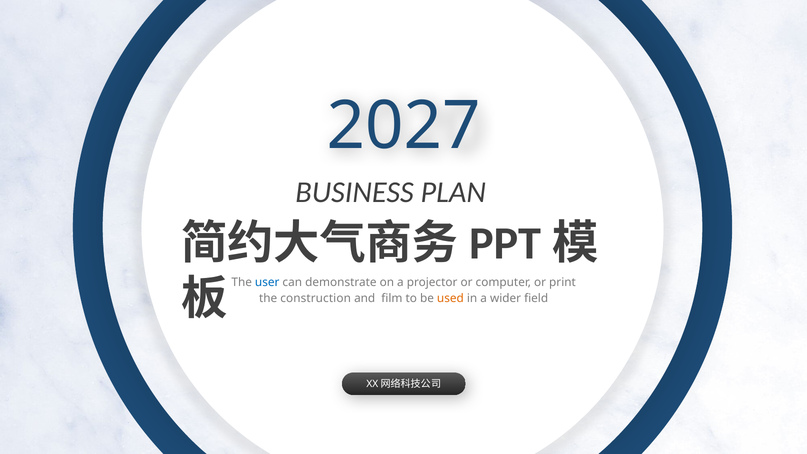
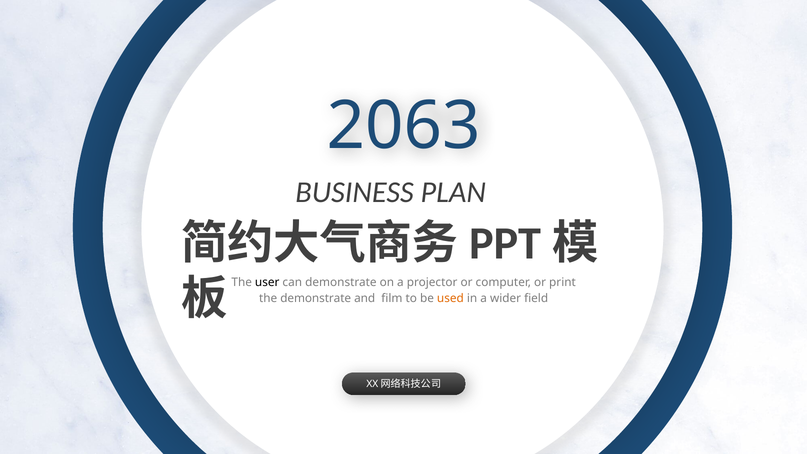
2027: 2027 -> 2063
user colour: blue -> black
the construction: construction -> demonstrate
